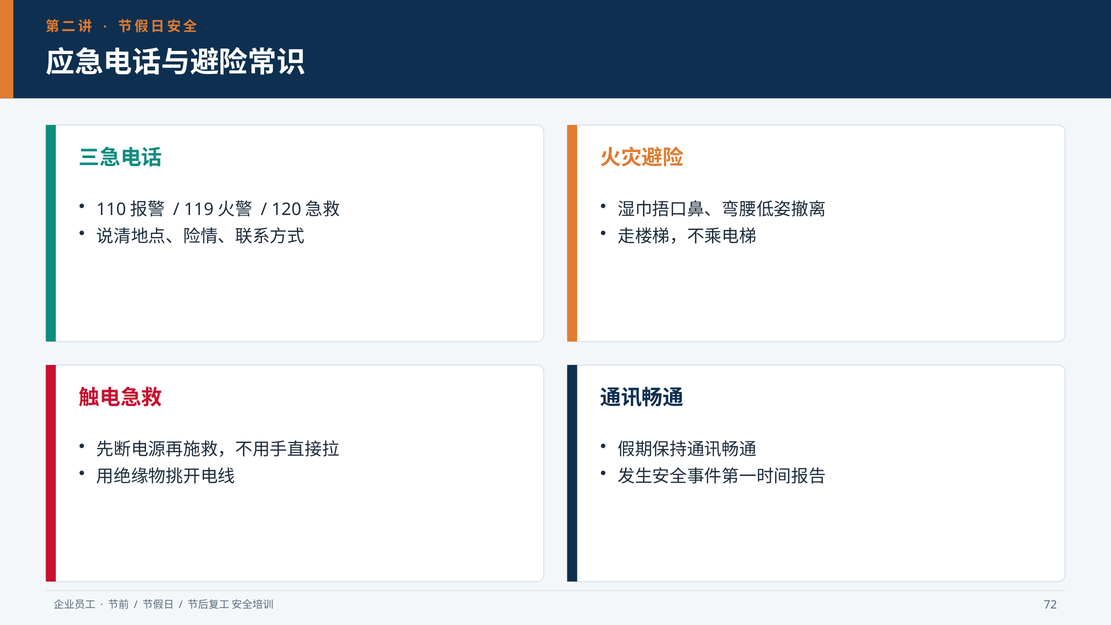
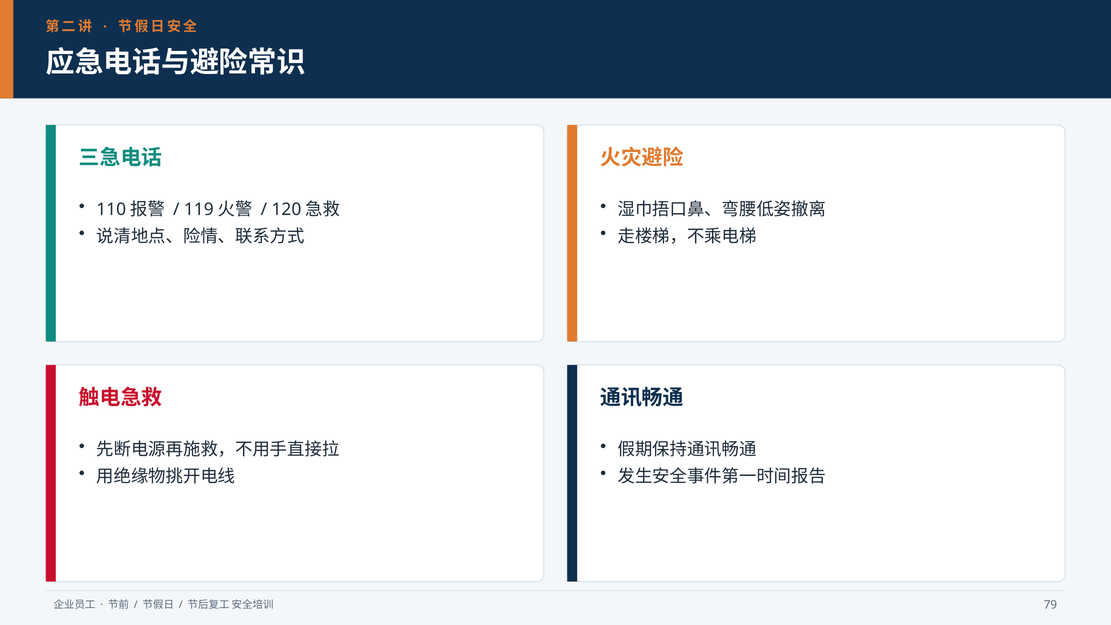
72: 72 -> 79
